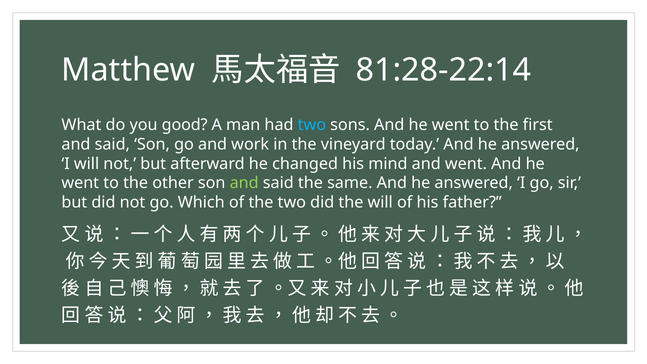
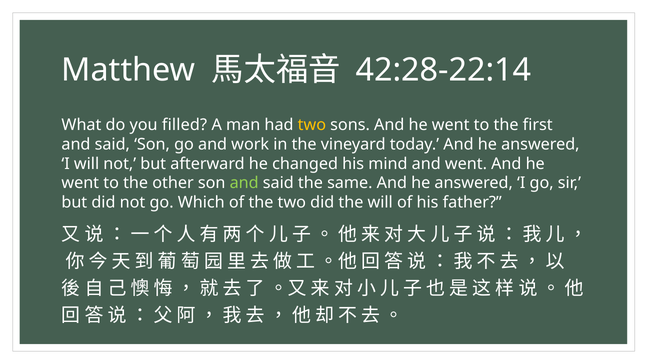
81:28-22:14: 81:28-22:14 -> 42:28-22:14
good: good -> filled
two at (312, 125) colour: light blue -> yellow
